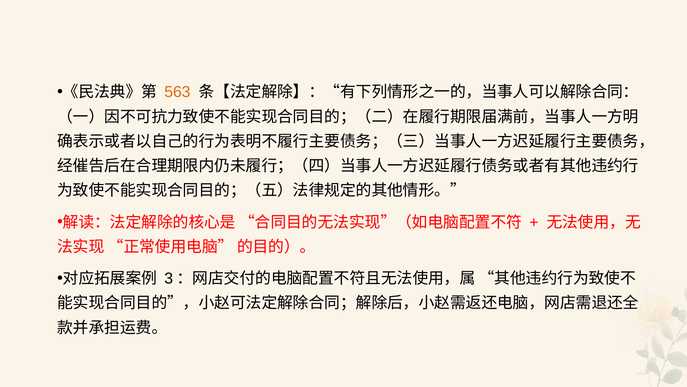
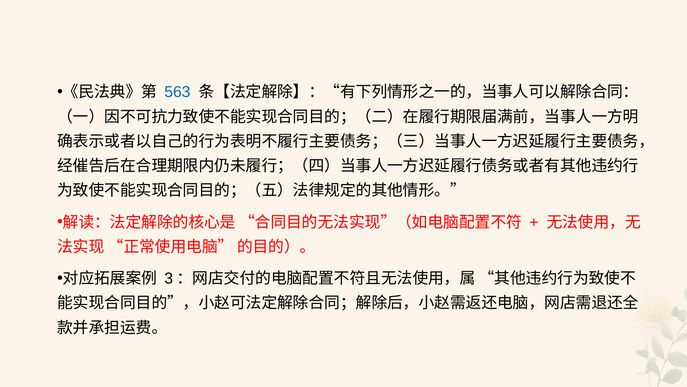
563 colour: orange -> blue
